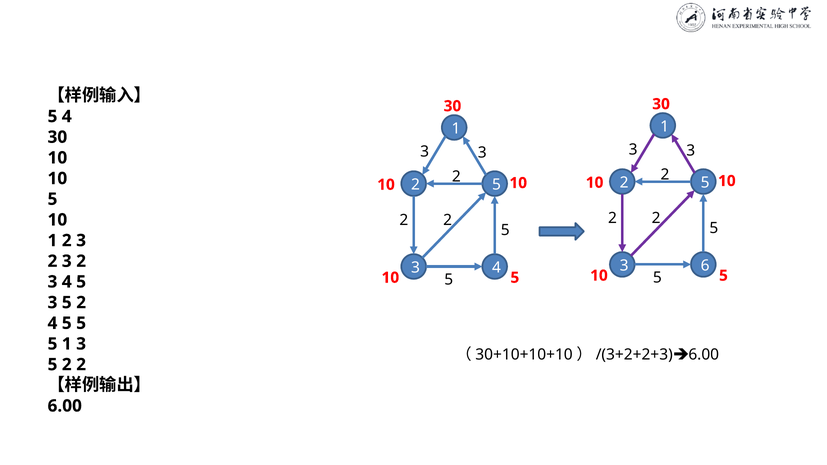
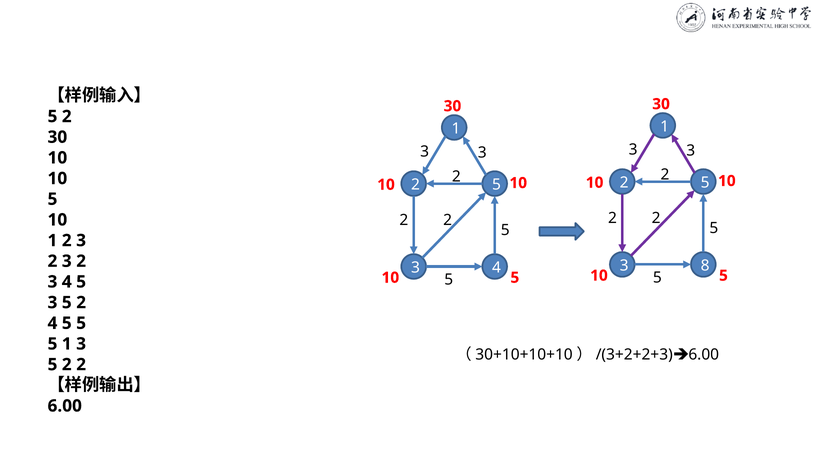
4 at (67, 117): 4 -> 2
6: 6 -> 8
